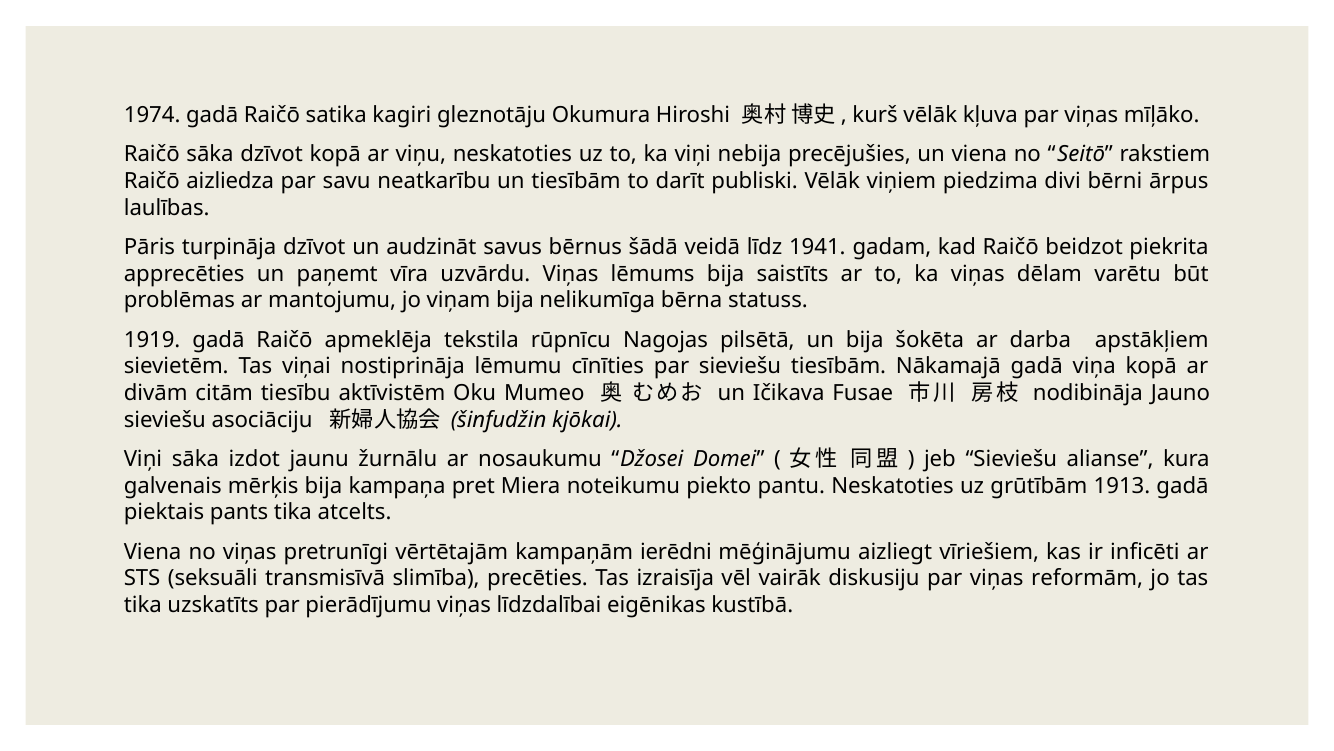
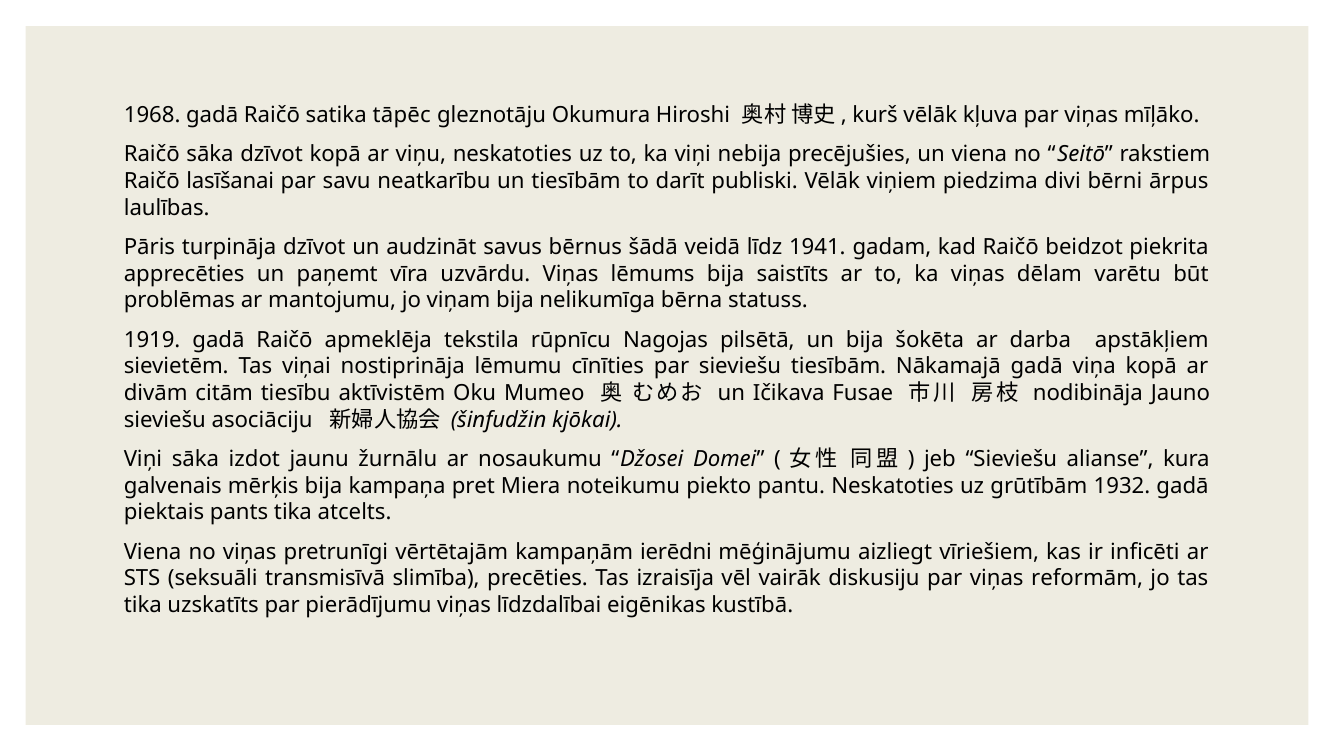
1974: 1974 -> 1968
kagiri: kagiri -> tāpēc
aizliedza: aizliedza -> lasīšanai
1913: 1913 -> 1932
